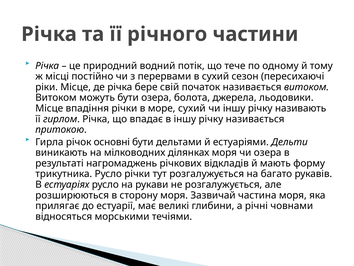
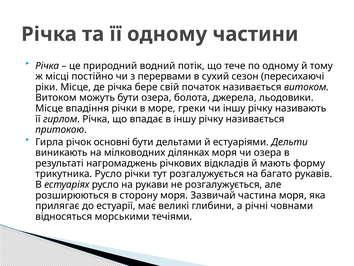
її річного: річного -> одному
море сухий: сухий -> греки
